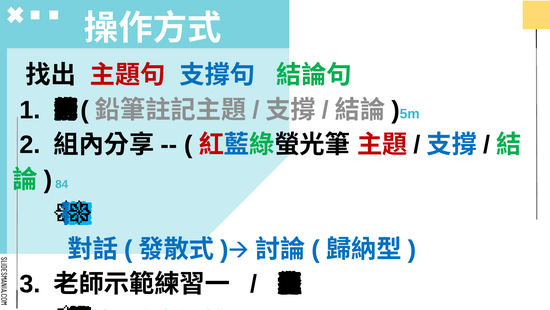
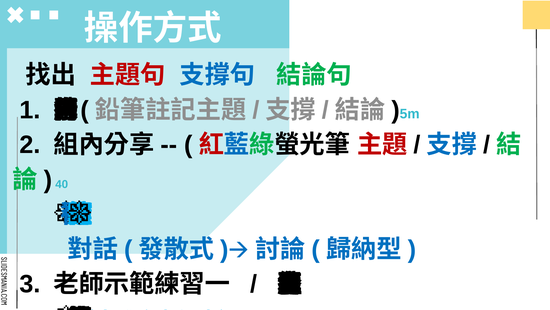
84: 84 -> 40
